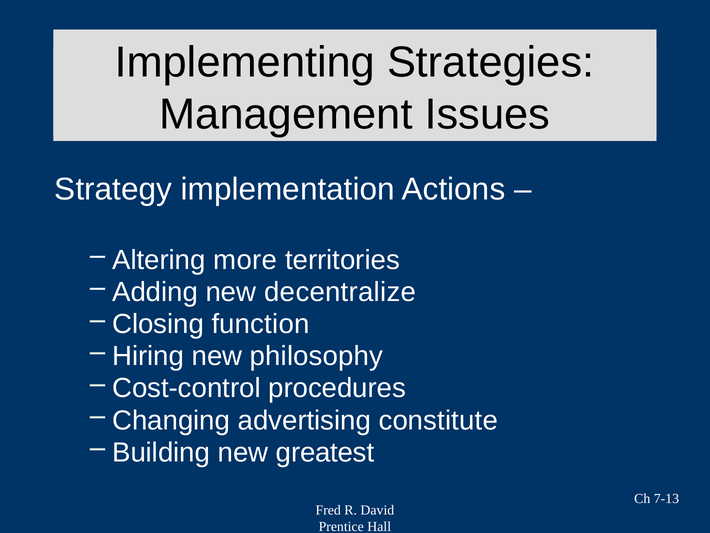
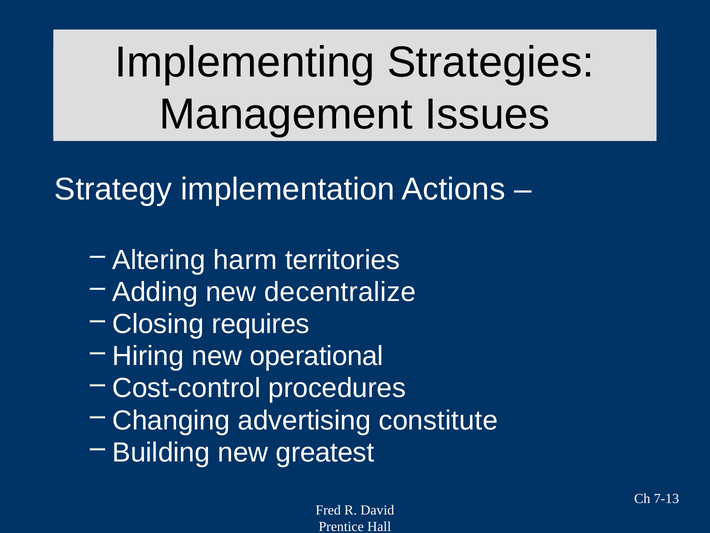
more: more -> harm
function: function -> requires
philosophy: philosophy -> operational
